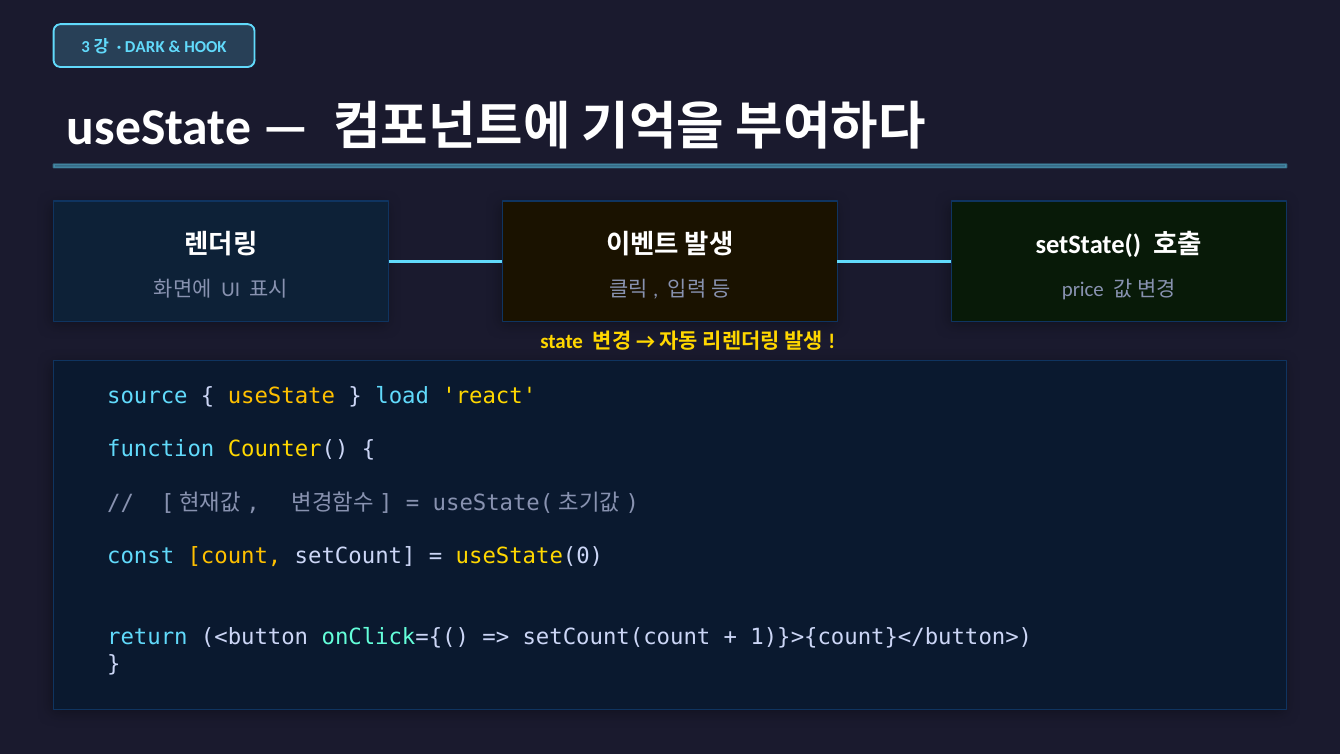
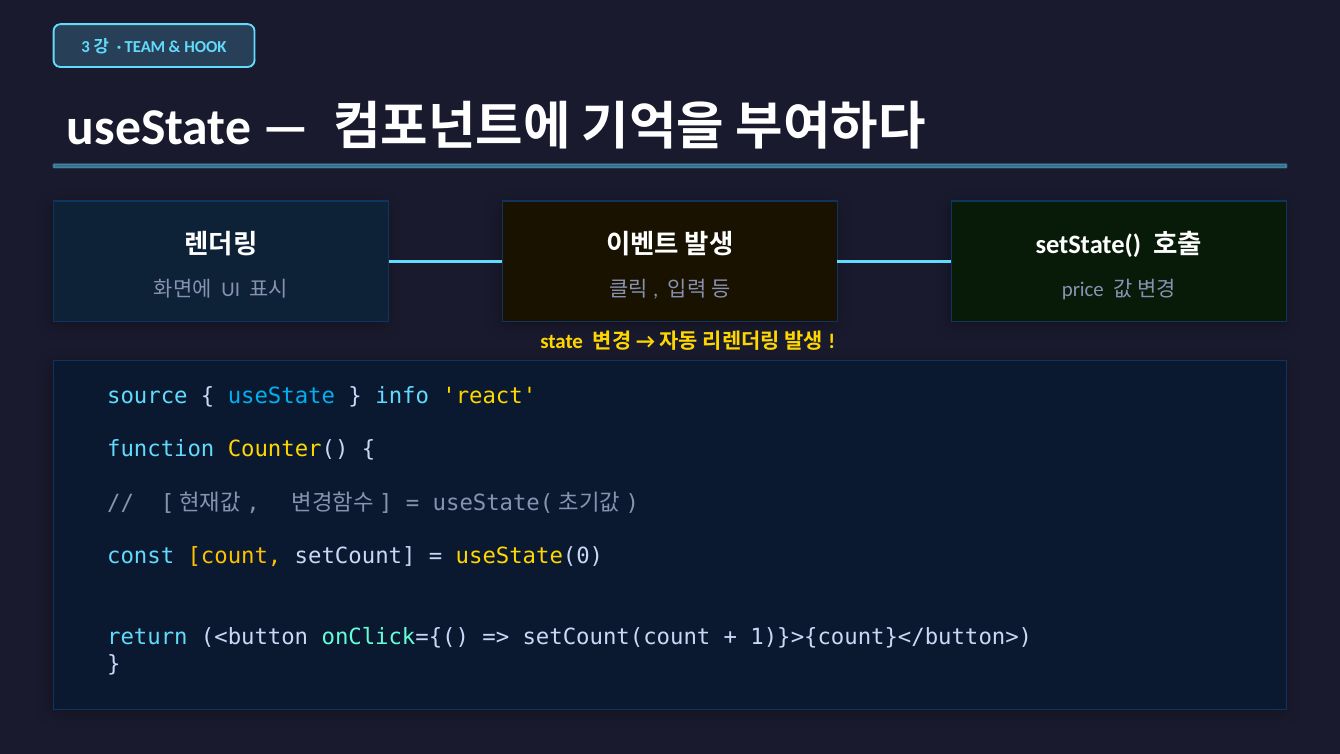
DARK: DARK -> TEAM
useState at (281, 396) colour: yellow -> light blue
load: load -> info
